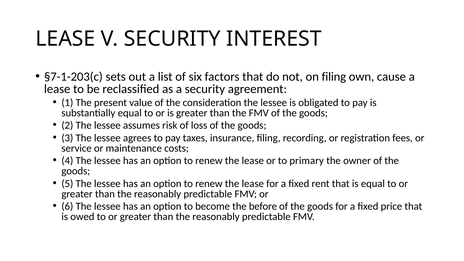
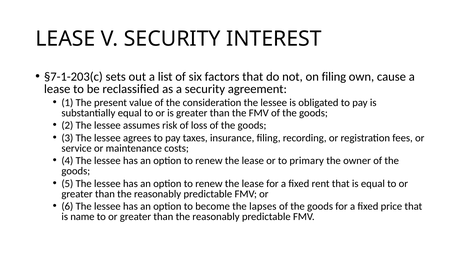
before: before -> lapses
owed: owed -> name
